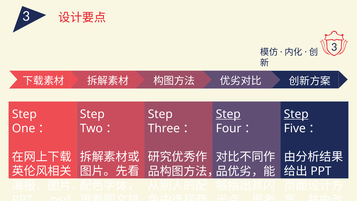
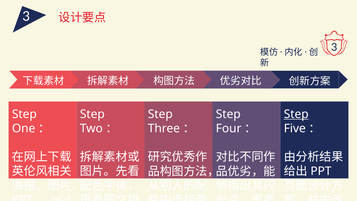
Step at (228, 114) underline: present -> none
